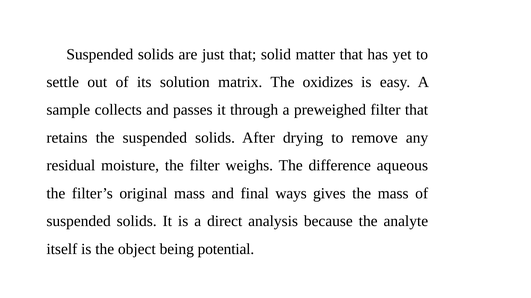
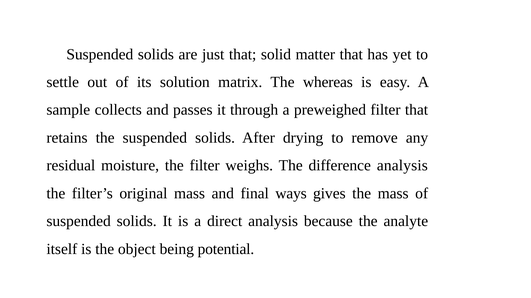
oxidizes: oxidizes -> whereas
difference aqueous: aqueous -> analysis
